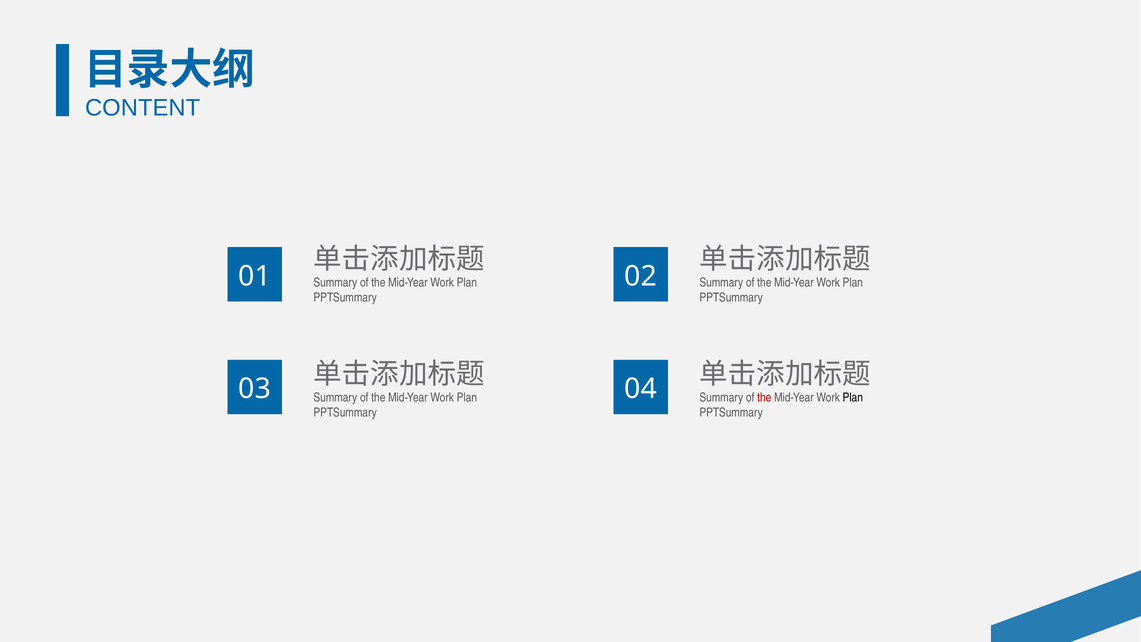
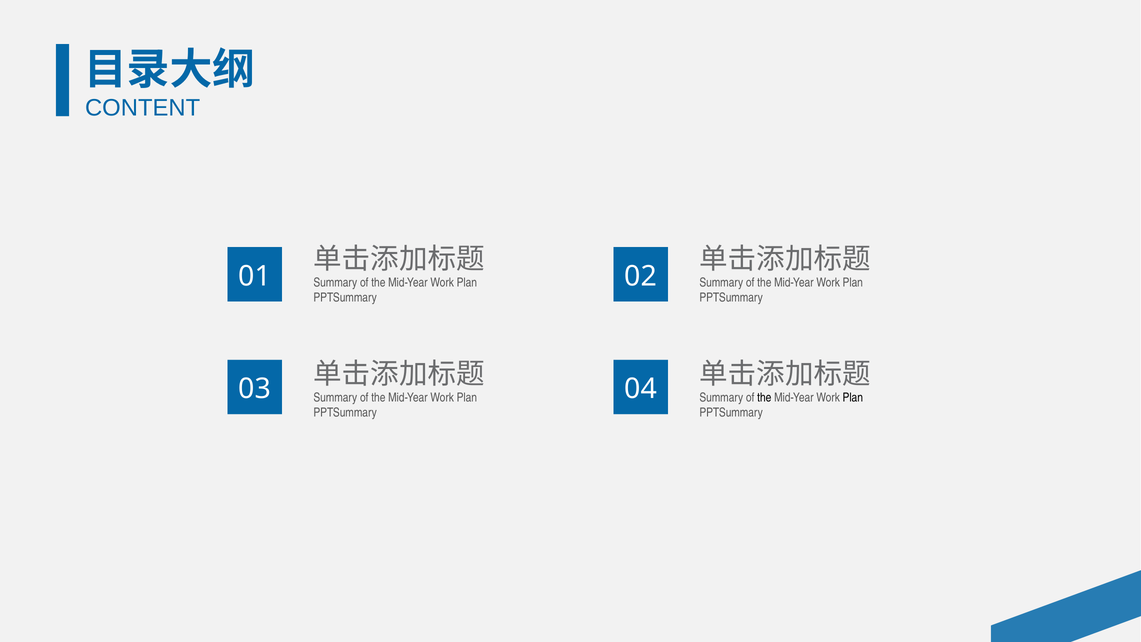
the at (764, 397) colour: red -> black
